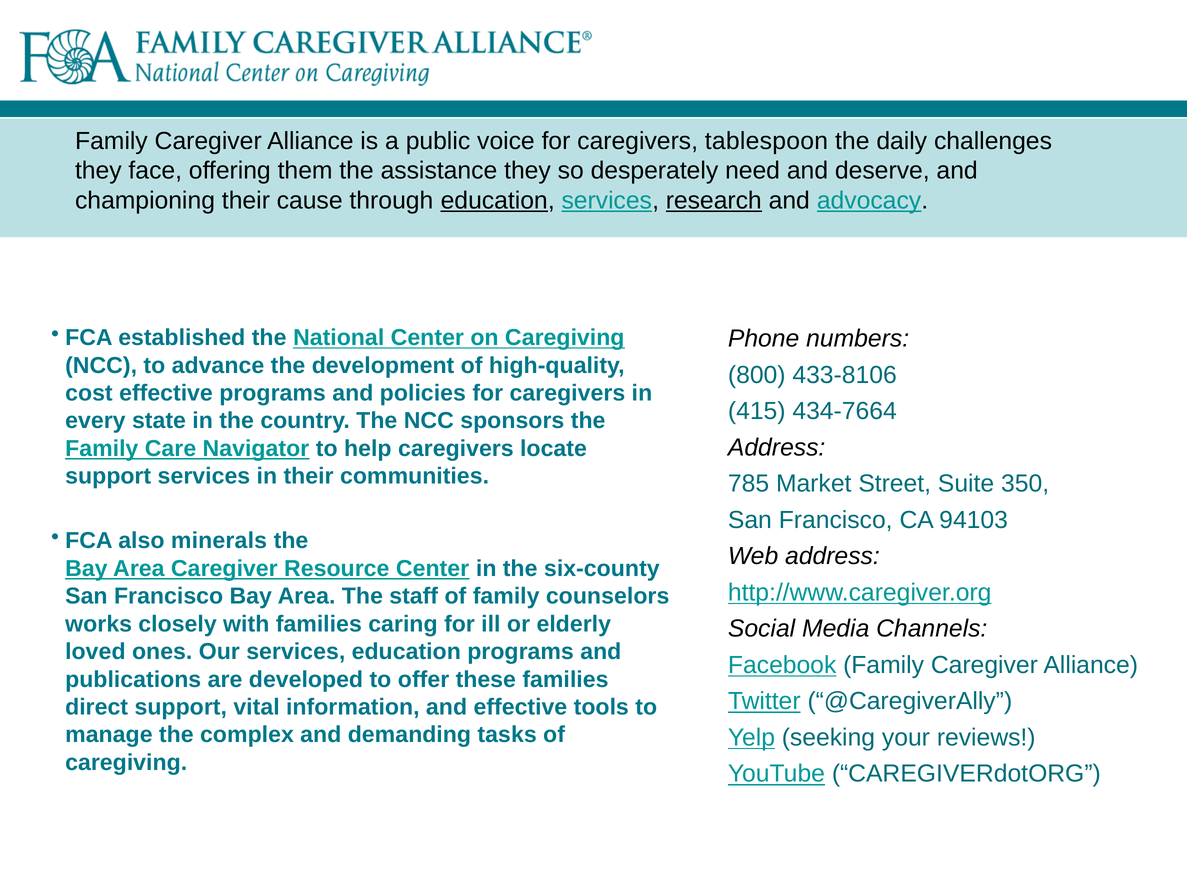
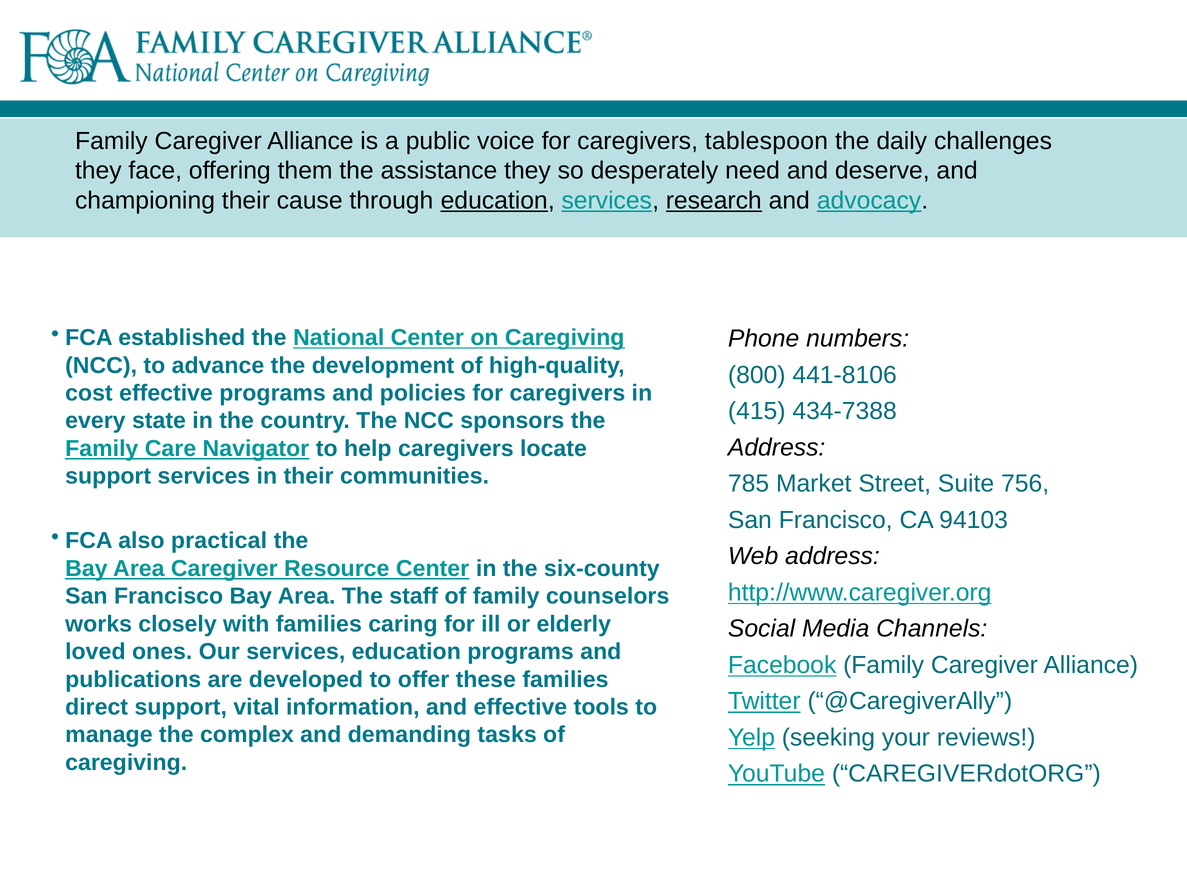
433-8106: 433-8106 -> 441-8106
434-7664: 434-7664 -> 434-7388
350: 350 -> 756
minerals: minerals -> practical
